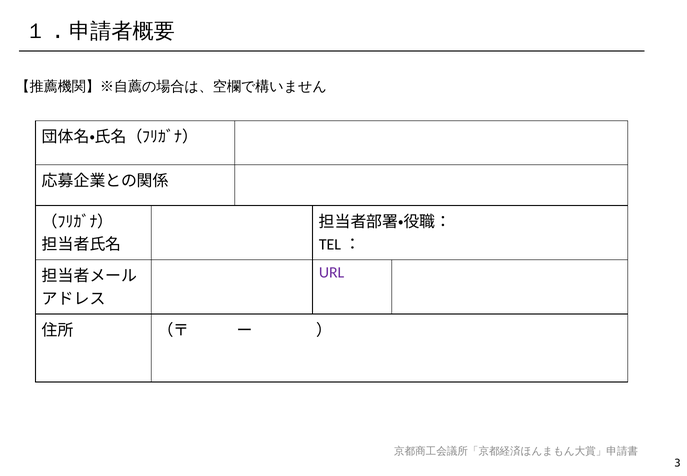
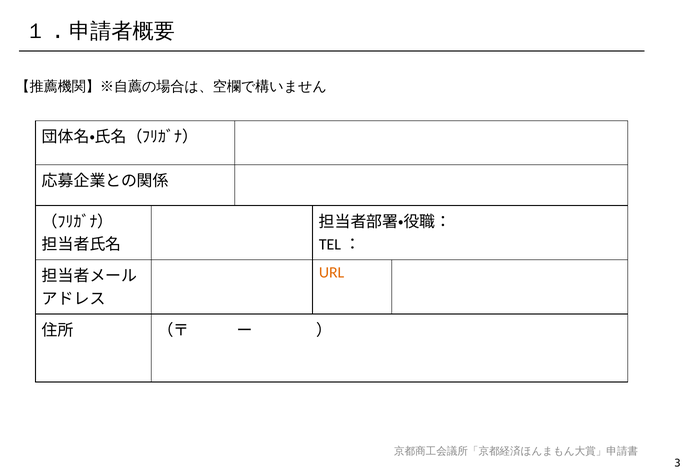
URL colour: purple -> orange
